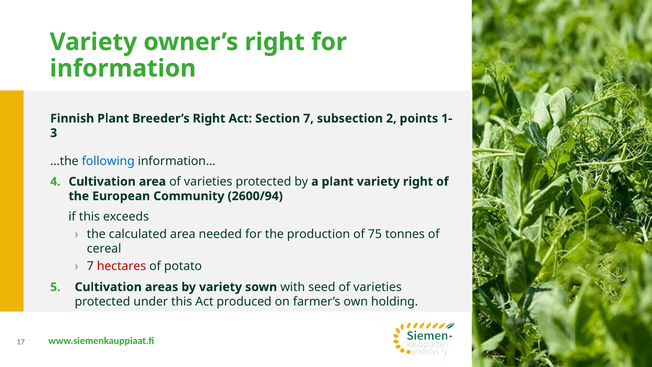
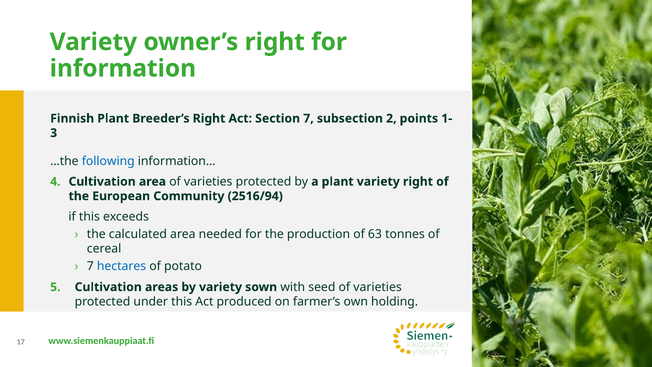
2600/94: 2600/94 -> 2516/94
75: 75 -> 63
hectares colour: red -> blue
